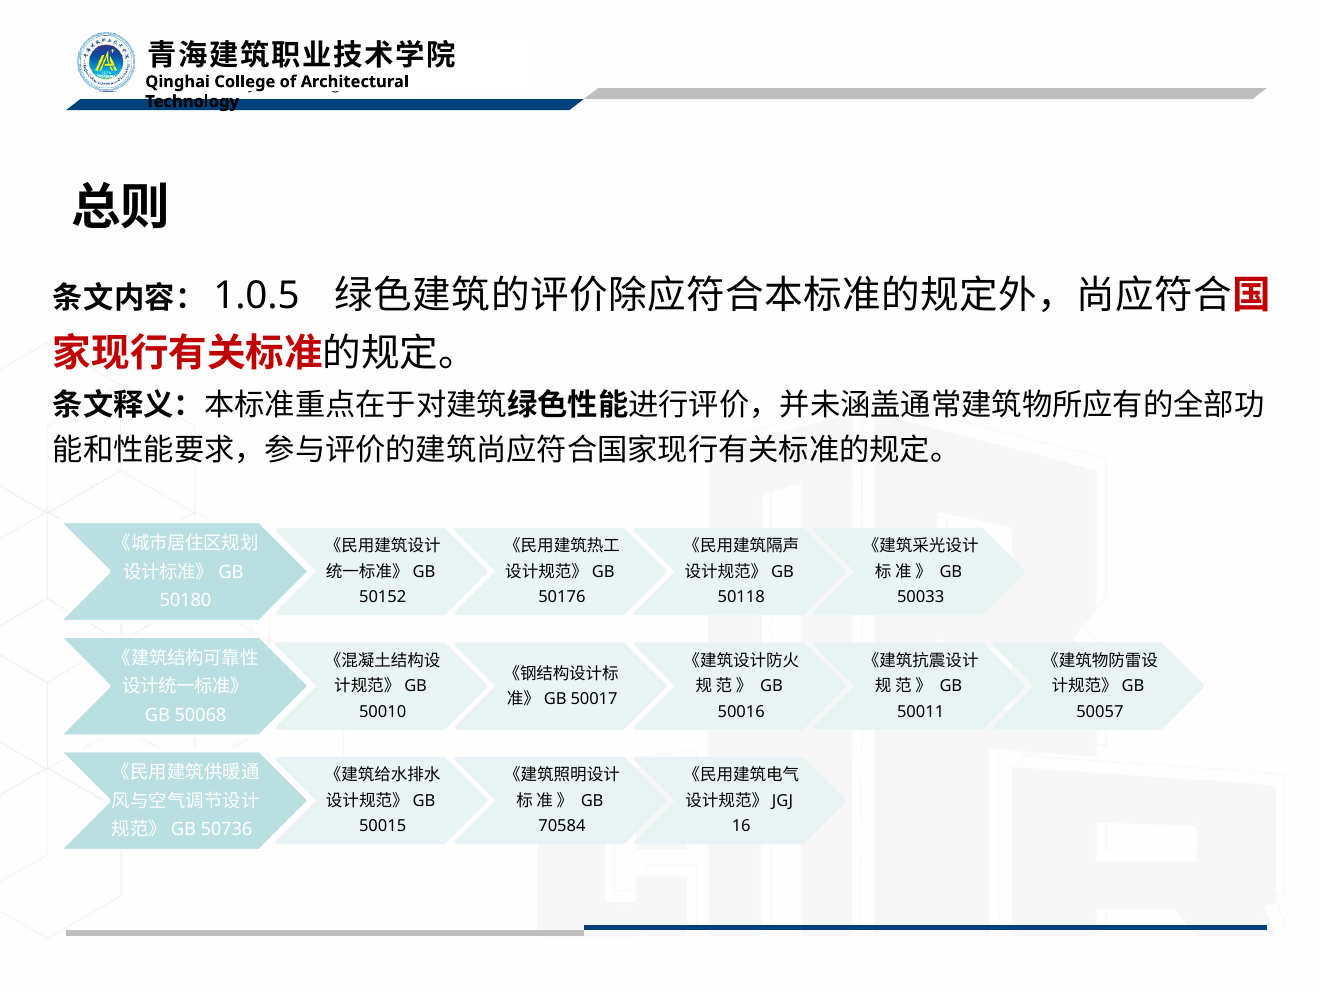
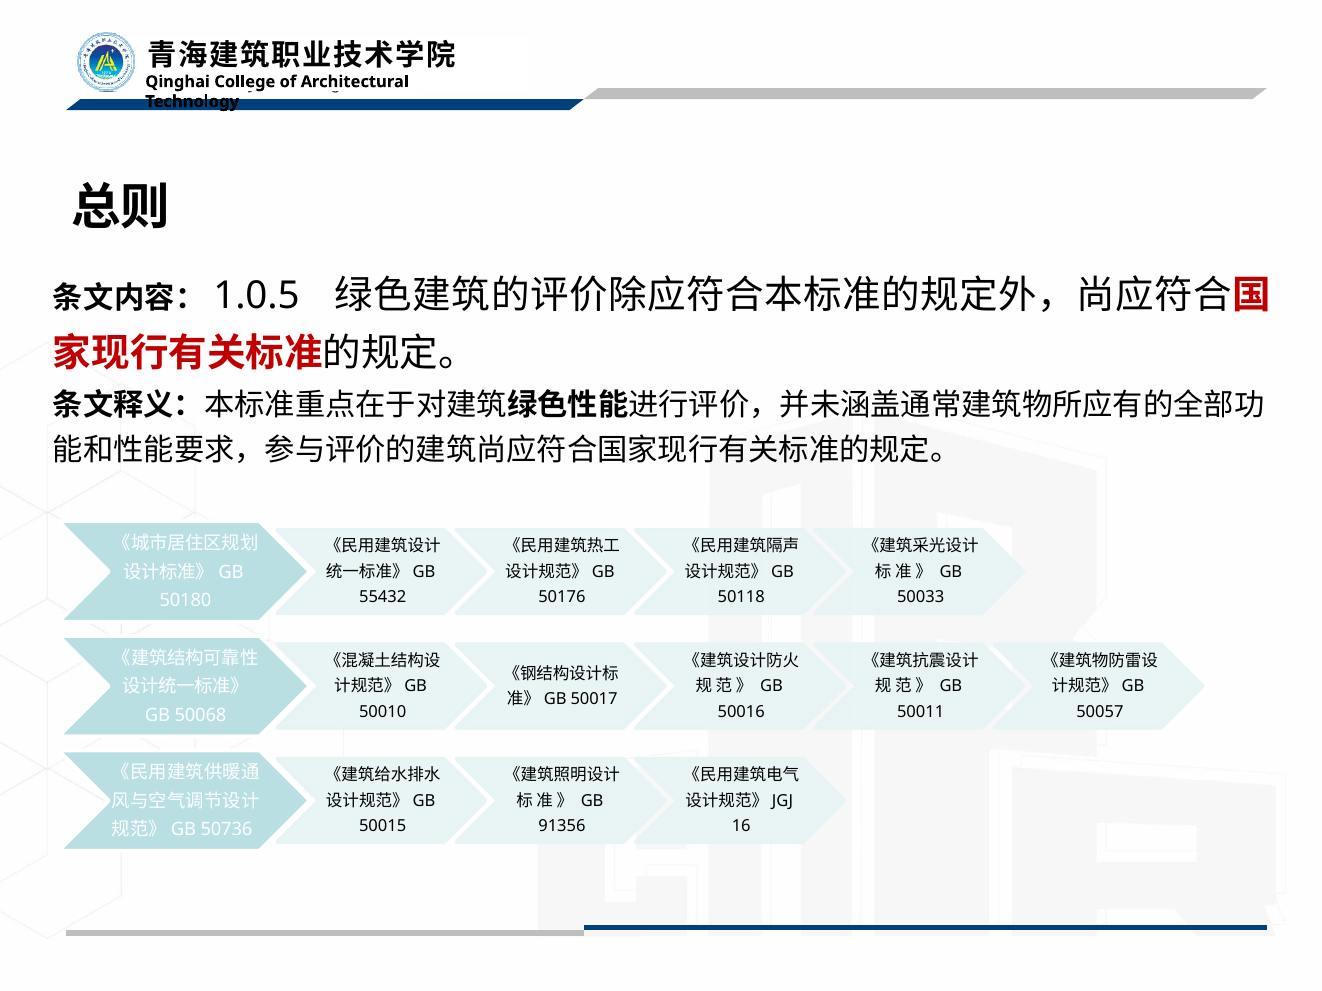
50152: 50152 -> 55432
70584: 70584 -> 91356
